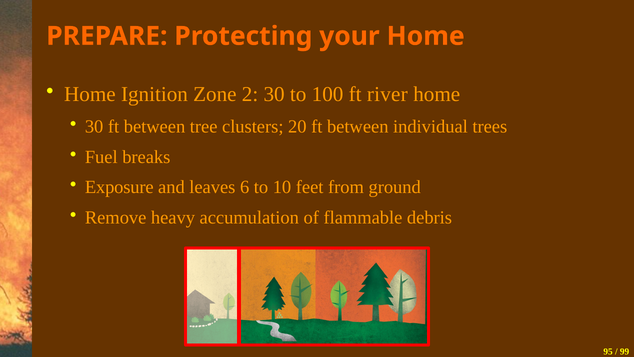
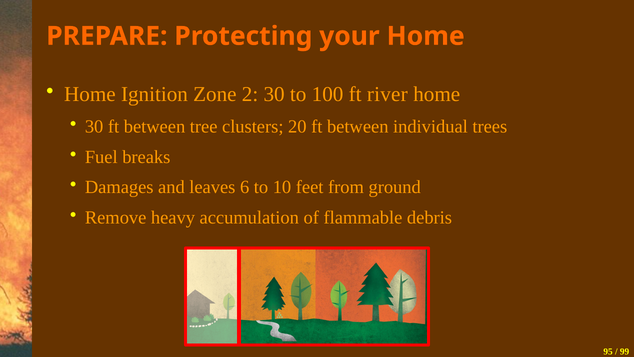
Exposure: Exposure -> Damages
